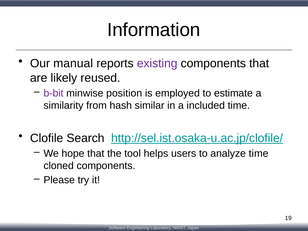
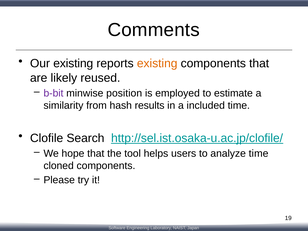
Information: Information -> Comments
Our manual: manual -> existing
existing at (157, 63) colour: purple -> orange
similar: similar -> results
